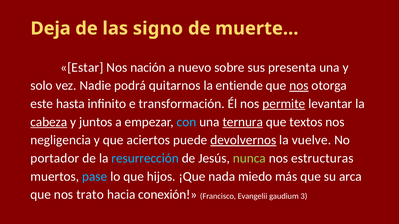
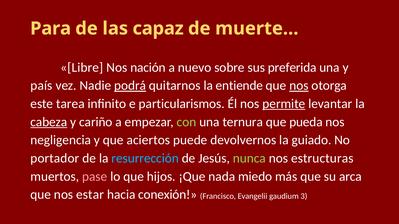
Deja: Deja -> Para
signo: signo -> capaz
Estar: Estar -> Libre
presenta: presenta -> preferida
solo: solo -> país
podrá underline: none -> present
hasta: hasta -> tarea
transformación: transformación -> particularismos
juntos: juntos -> cariño
con colour: light blue -> light green
ternura underline: present -> none
textos: textos -> pueda
devolvernos underline: present -> none
vuelve: vuelve -> guiado
pase colour: light blue -> pink
trato: trato -> estar
